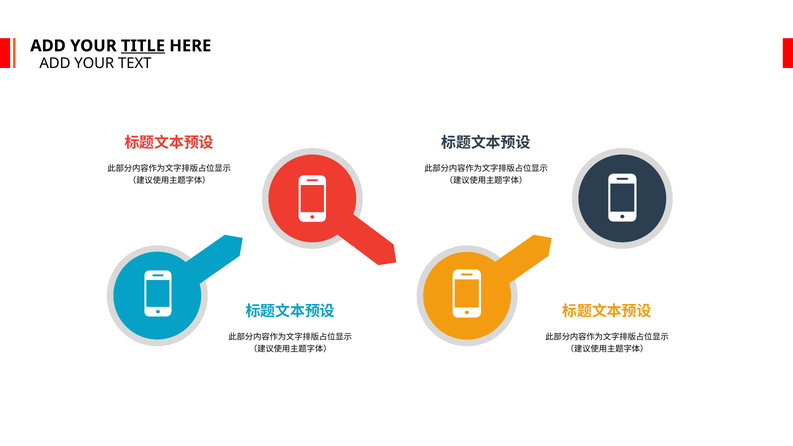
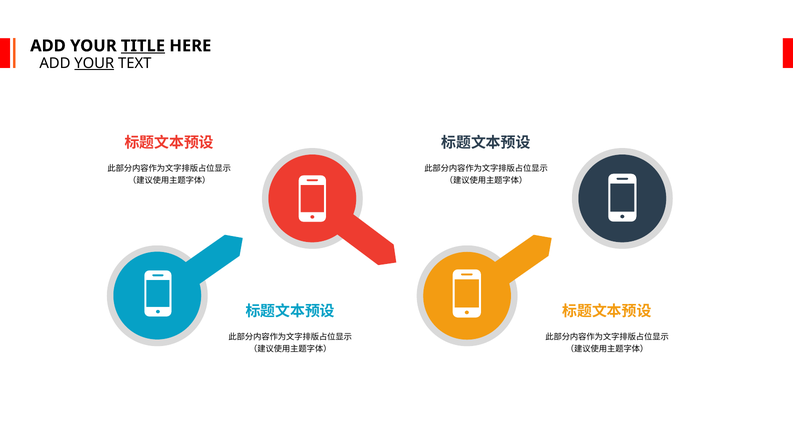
YOUR at (94, 63) underline: none -> present
